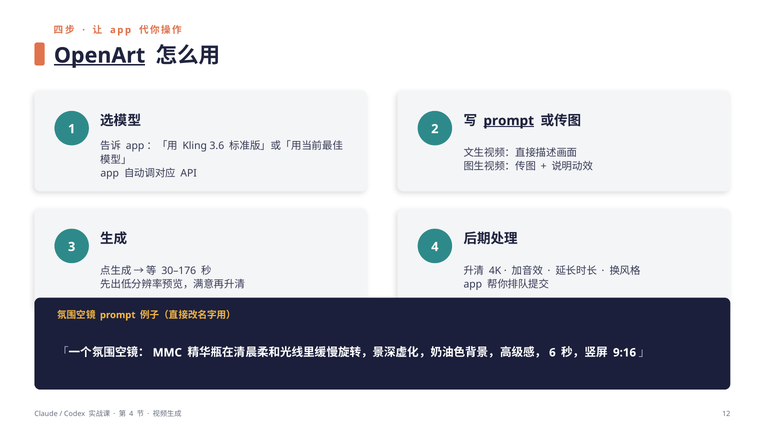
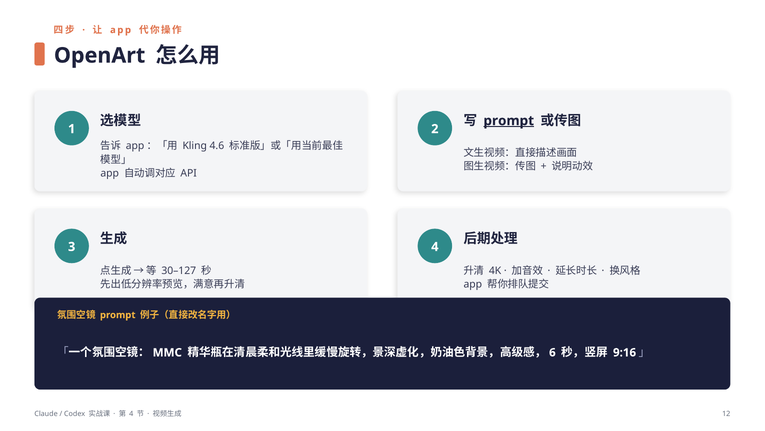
OpenArt underline: present -> none
3.6: 3.6 -> 4.6
30–176: 30–176 -> 30–127
